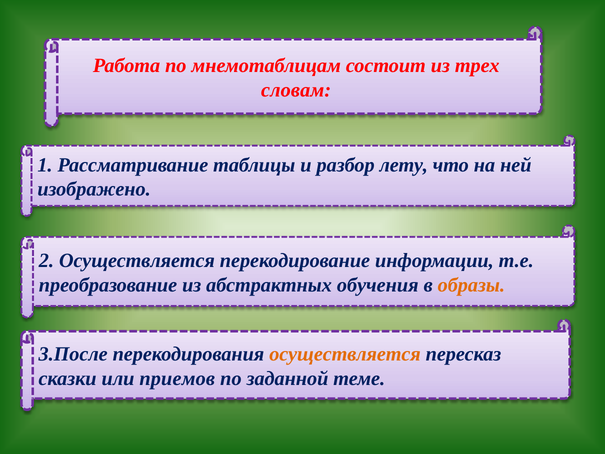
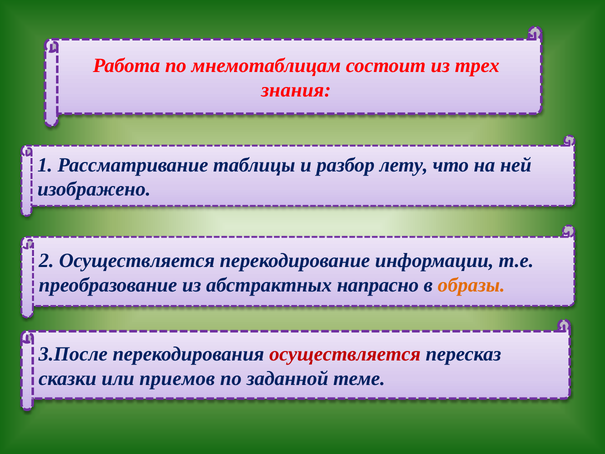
словам: словам -> знания
обучения: обучения -> напрасно
осуществляется at (345, 354) colour: orange -> red
